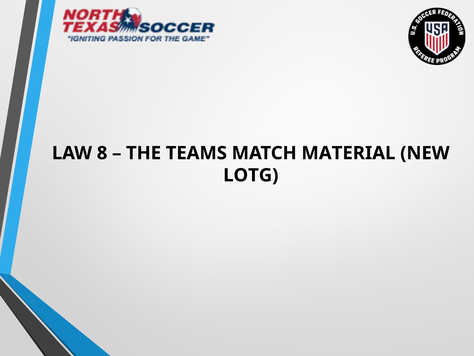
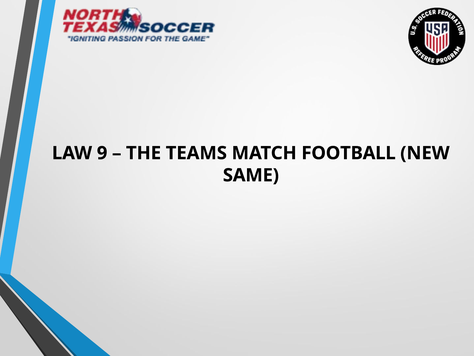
8: 8 -> 9
MATERIAL: MATERIAL -> FOOTBALL
LOTG: LOTG -> SAME
